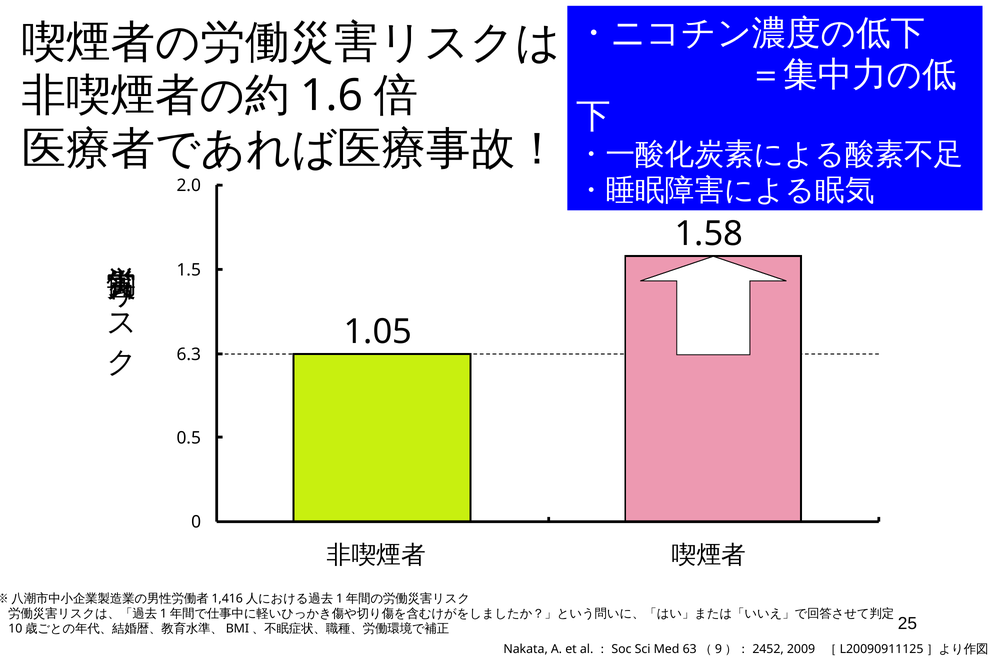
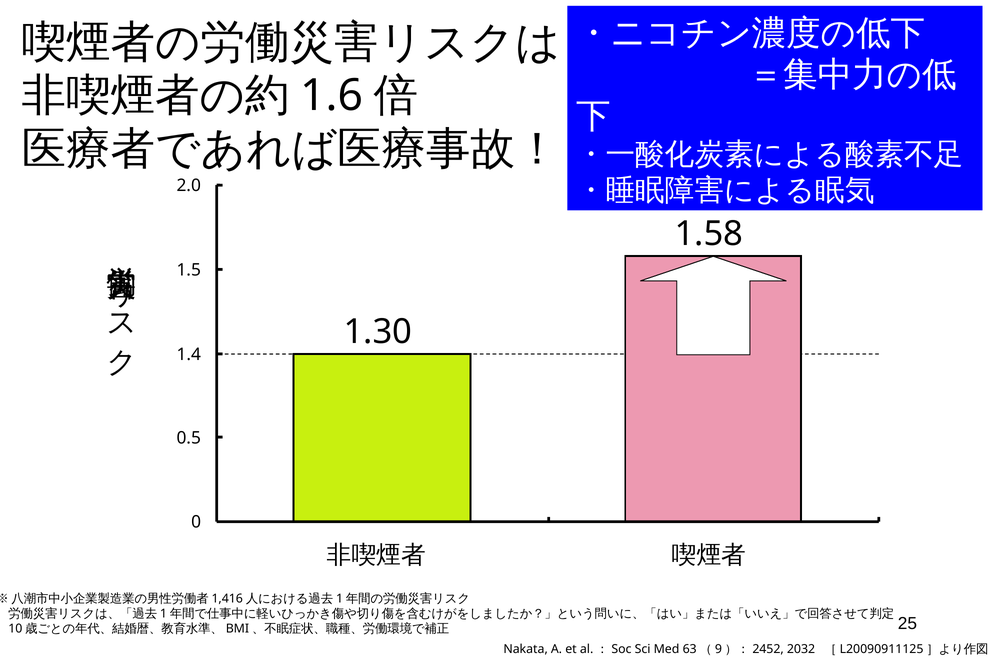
1.05: 1.05 -> 1.30
6.3: 6.3 -> 1.4
2009: 2009 -> 2032
